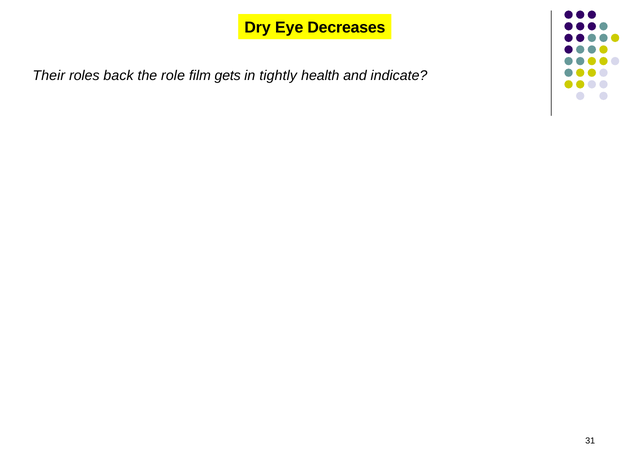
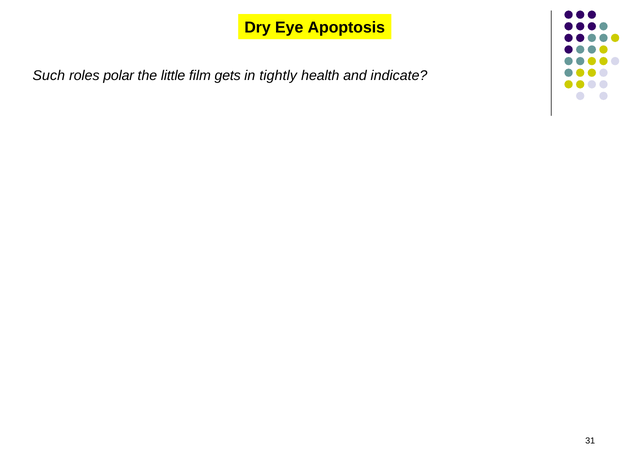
Decreases: Decreases -> Apoptosis
Their: Their -> Such
back: back -> polar
role: role -> little
